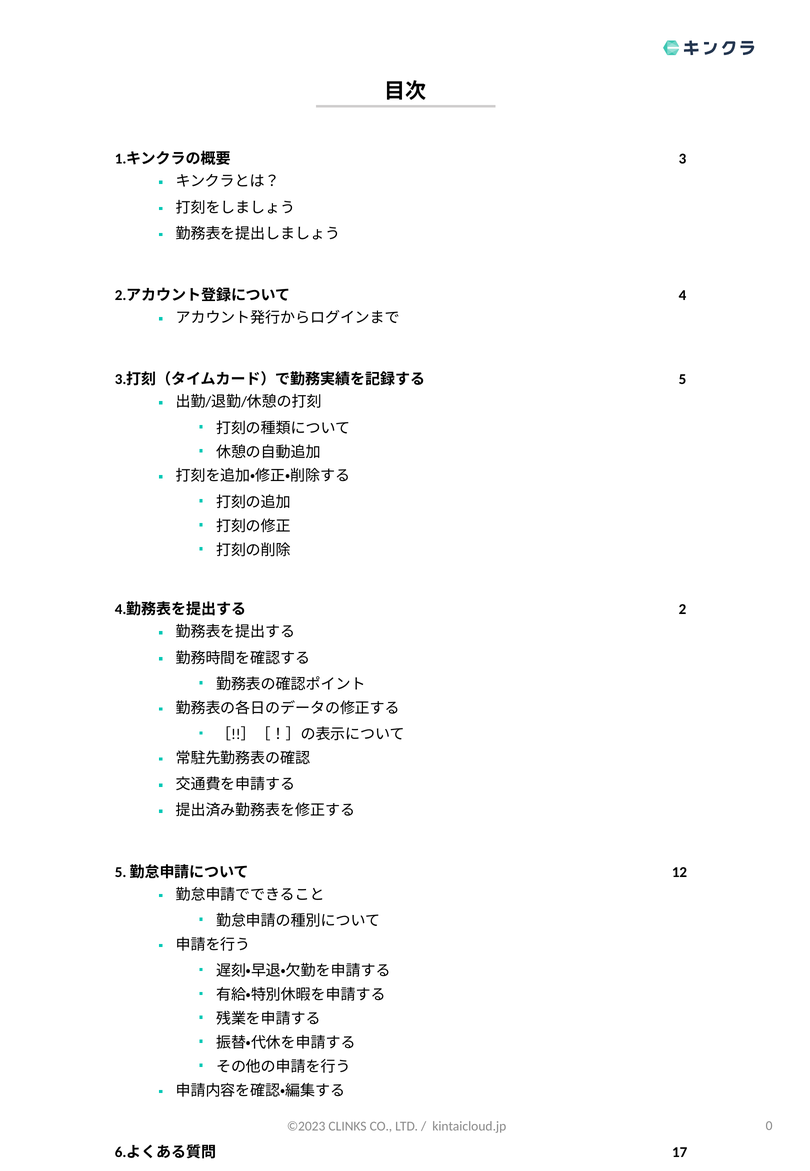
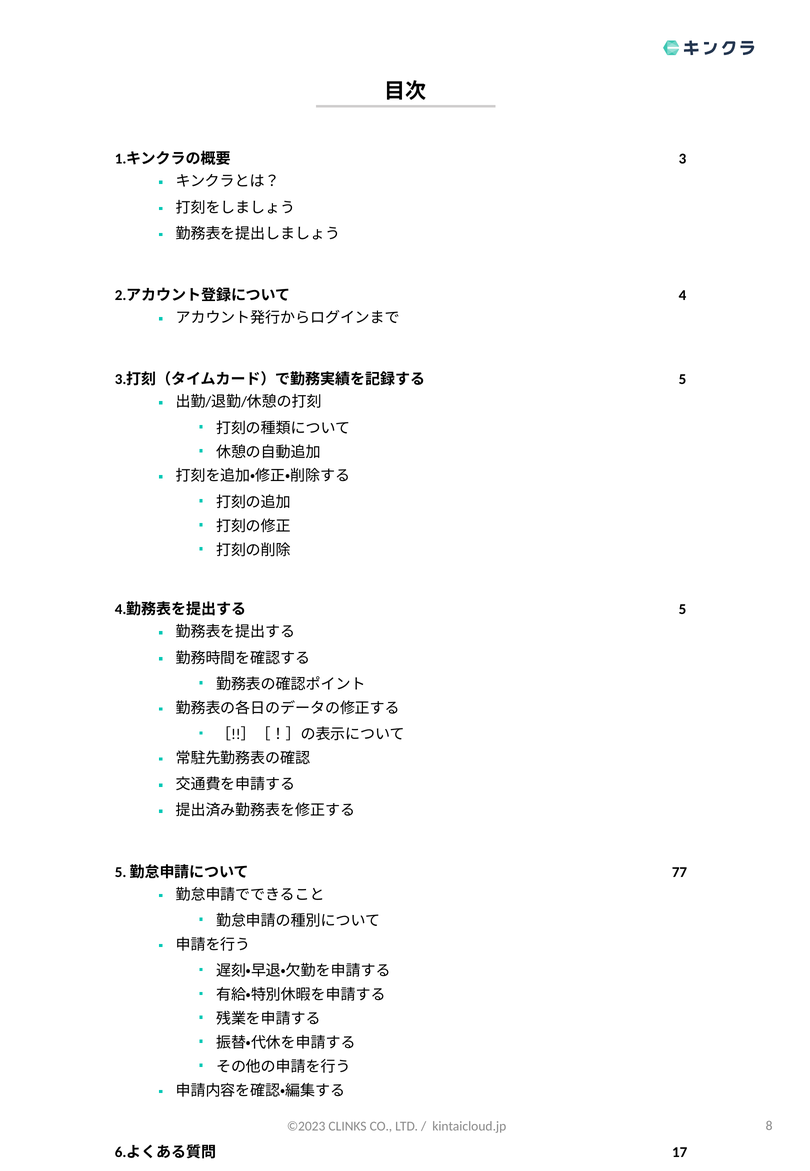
2 at (682, 609): 2 -> 5
12: 12 -> 77
0: 0 -> 8
